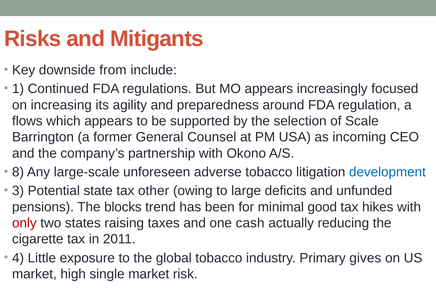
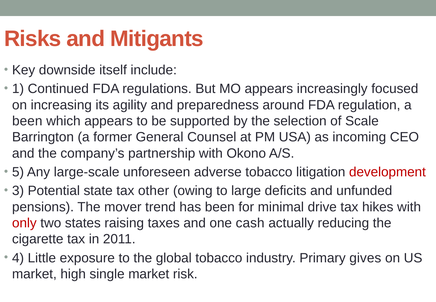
from: from -> itself
flows at (27, 121): flows -> been
8: 8 -> 5
development colour: blue -> red
blocks: blocks -> mover
good: good -> drive
